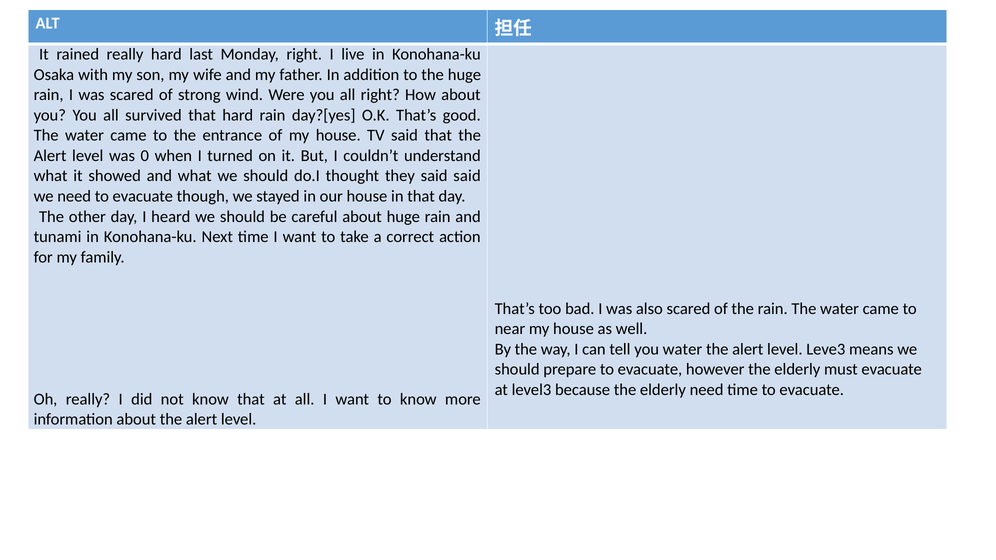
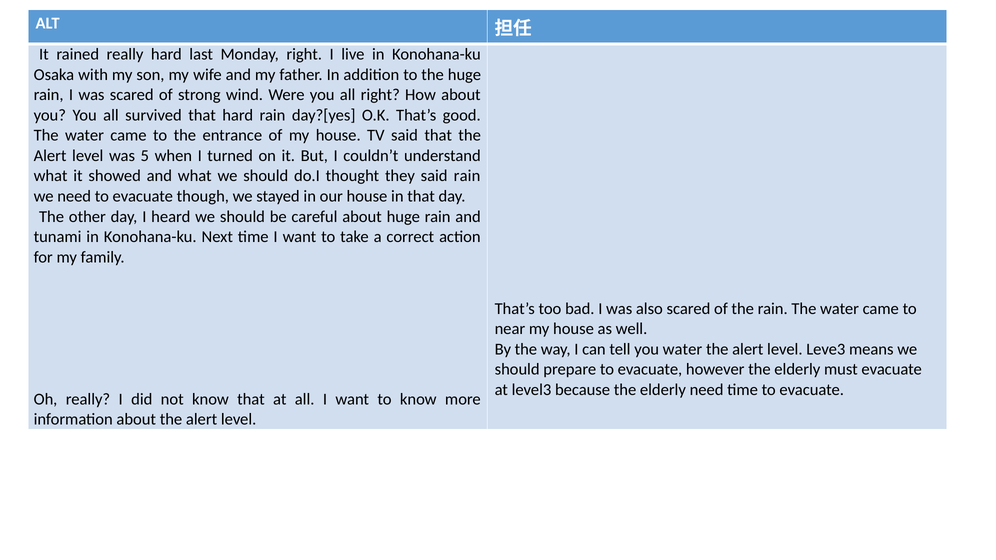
0: 0 -> 5
said said: said -> rain
